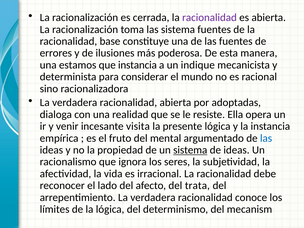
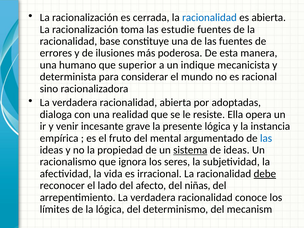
racionalidad at (209, 18) colour: purple -> blue
las sistema: sistema -> estudie
estamos: estamos -> humano
que instancia: instancia -> superior
visita: visita -> grave
debe underline: none -> present
trata: trata -> niñas
